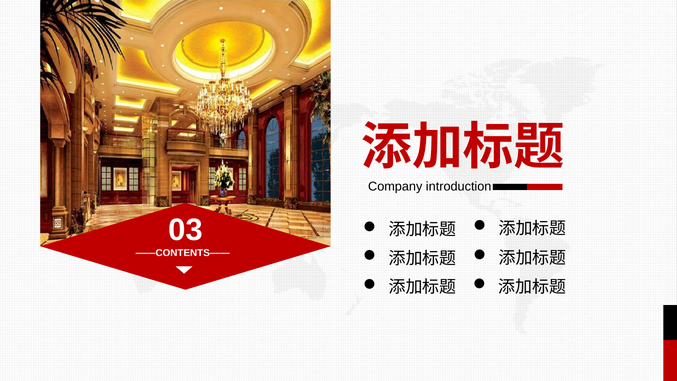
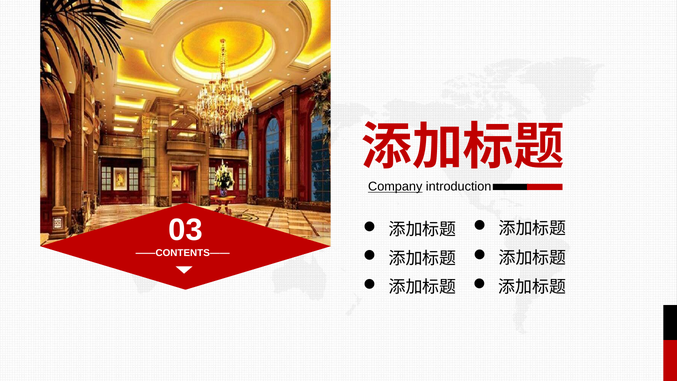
Company underline: none -> present
